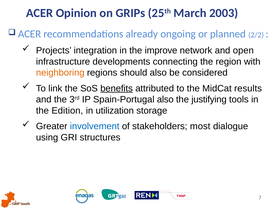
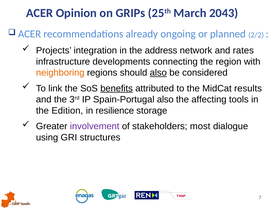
2003: 2003 -> 2043
improve: improve -> address
open: open -> rates
also at (158, 73) underline: none -> present
justifying: justifying -> affecting
utilization: utilization -> resilience
involvement colour: blue -> purple
